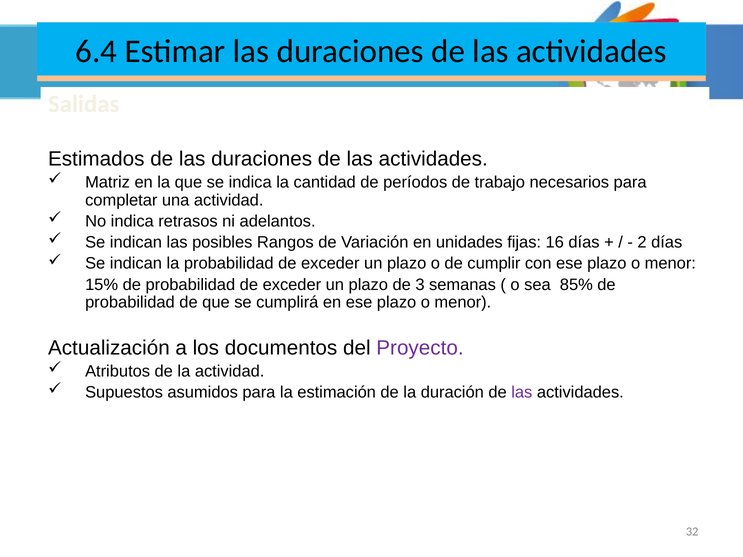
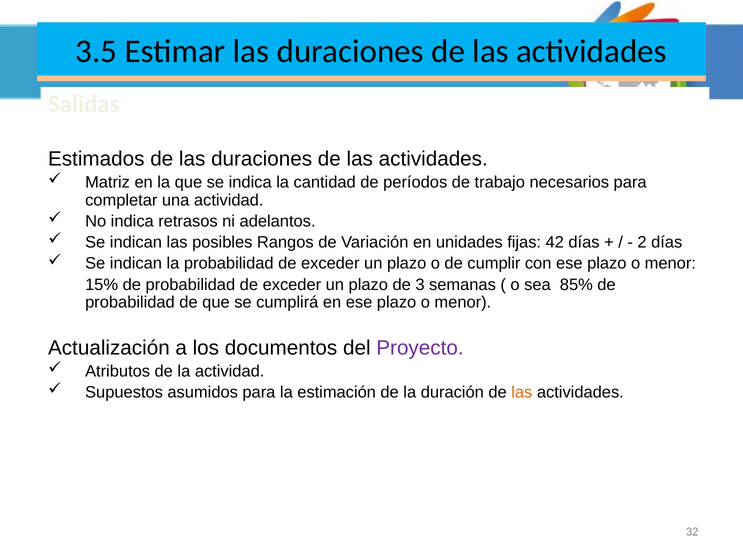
6.4: 6.4 -> 3.5
16: 16 -> 42
las at (522, 392) colour: purple -> orange
